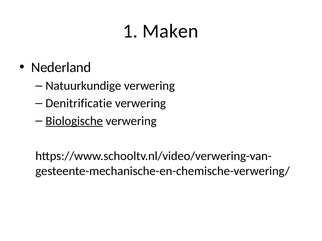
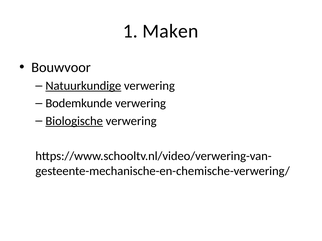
Nederland: Nederland -> Bouwvoor
Natuurkundige underline: none -> present
Denitrificatie: Denitrificatie -> Bodemkunde
